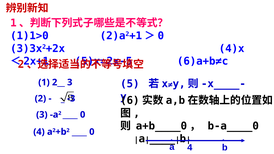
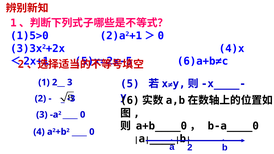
1)1>0: 1)1>0 -> 1)5>0
4 at (190, 148): 4 -> 2
